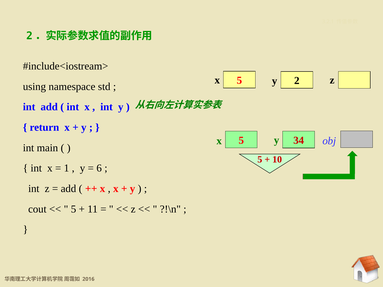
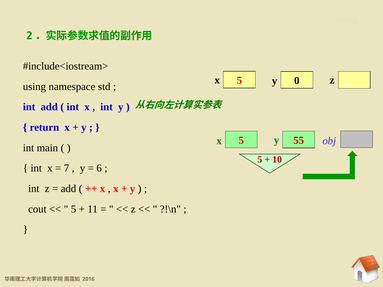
2: 2 -> 0
34: 34 -> 55
1: 1 -> 7
